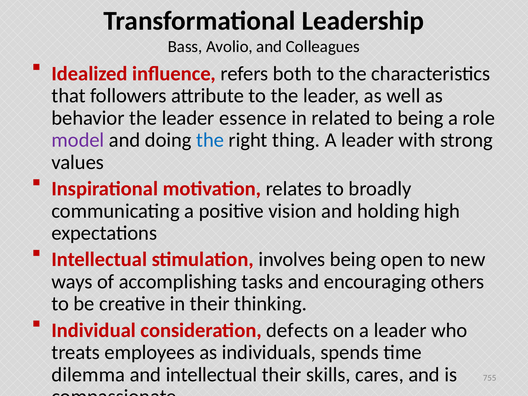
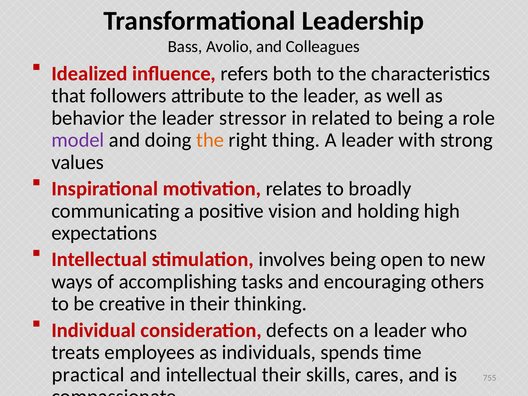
essence: essence -> stressor
the at (210, 140) colour: blue -> orange
dilemma: dilemma -> practical
